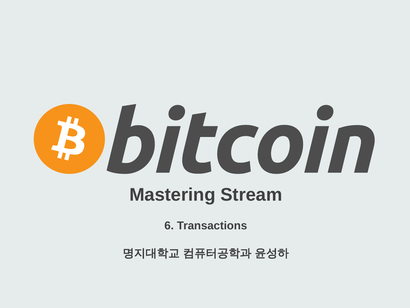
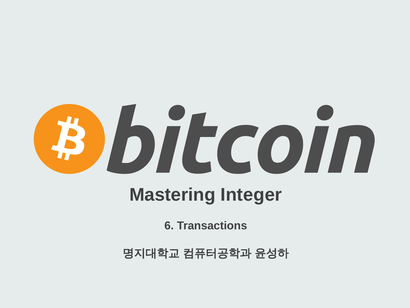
Stream: Stream -> Integer
